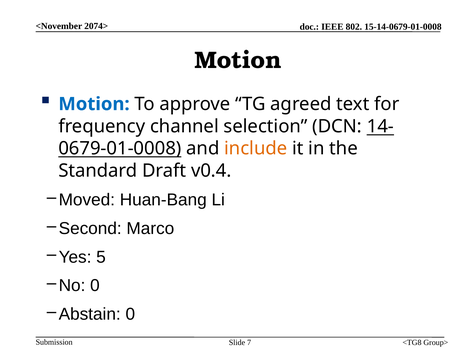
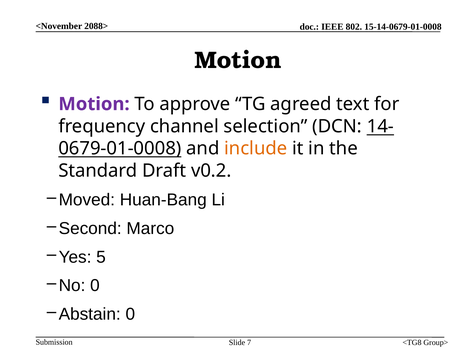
2074>: 2074> -> 2088>
Motion at (94, 104) colour: blue -> purple
v0.4: v0.4 -> v0.2
